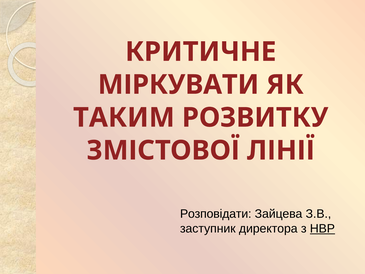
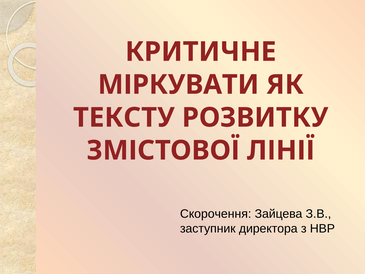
ТАКИМ: ТАКИМ -> ТЕКСТУ
Розповідати: Розповідати -> Скорочення
НВР underline: present -> none
